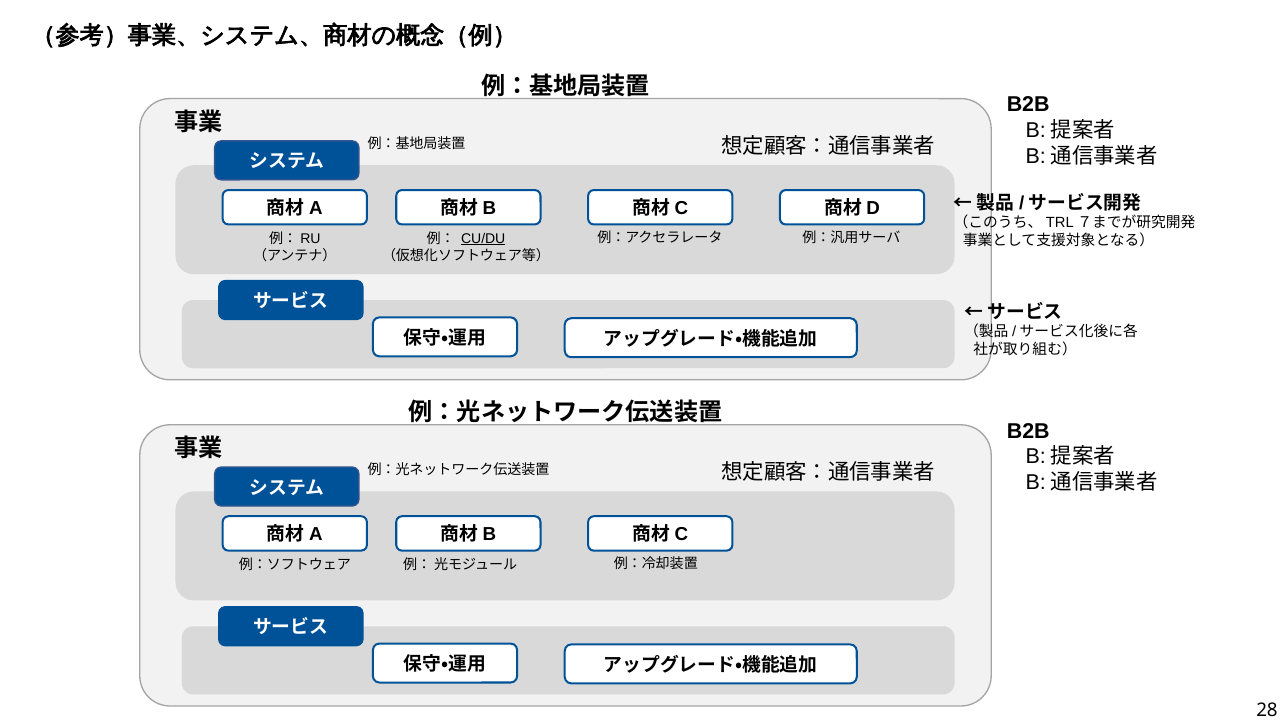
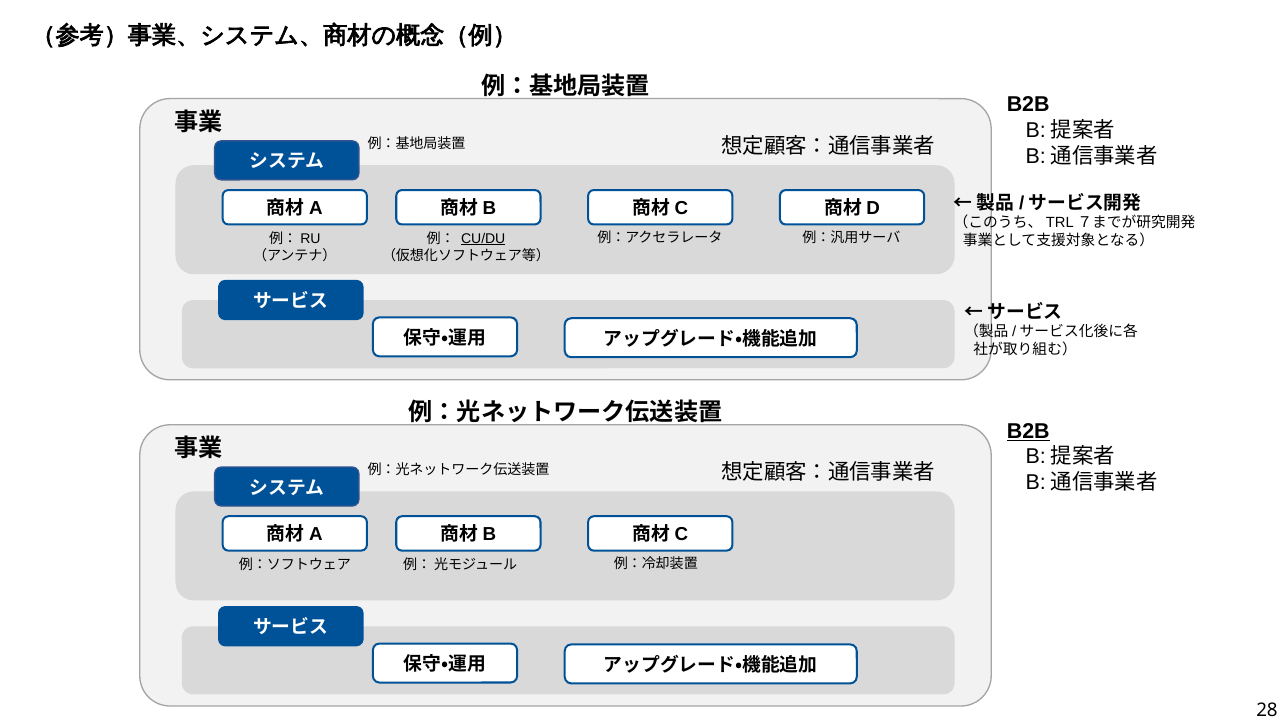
B2B at (1028, 431) underline: none -> present
